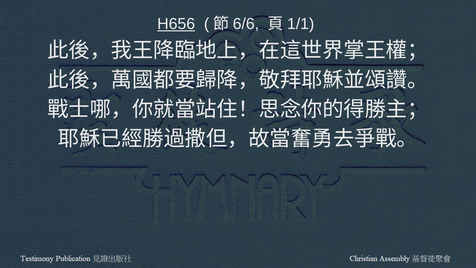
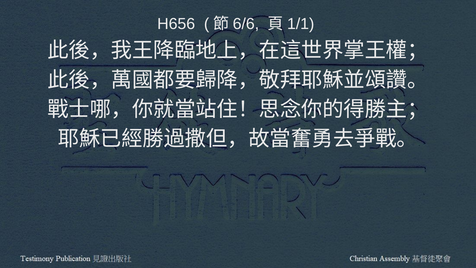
H656 underline: present -> none
